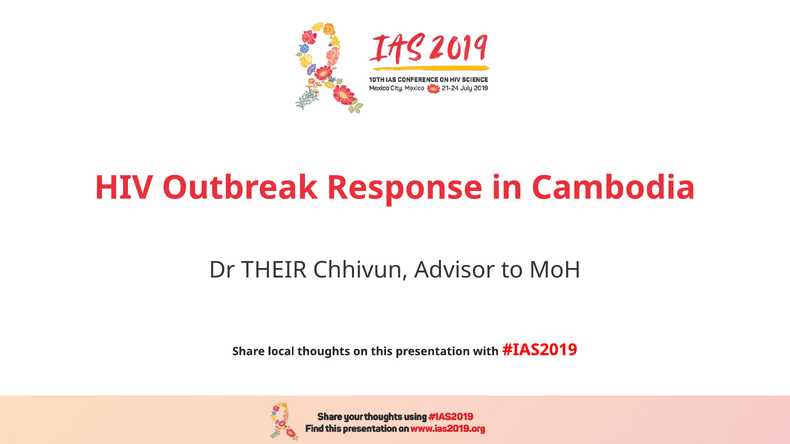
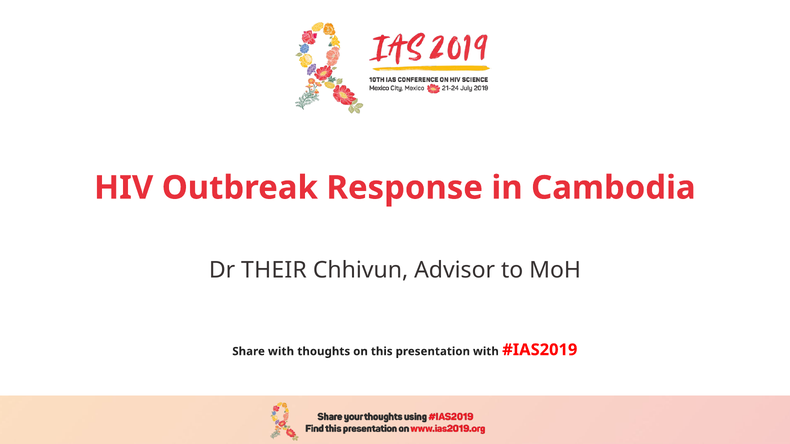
Share local: local -> with
